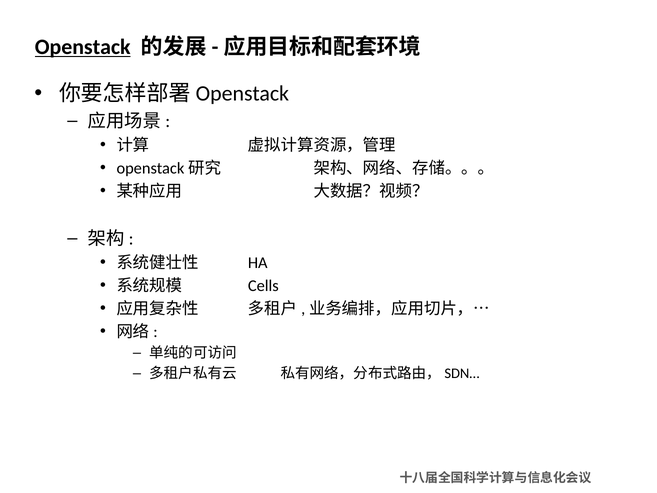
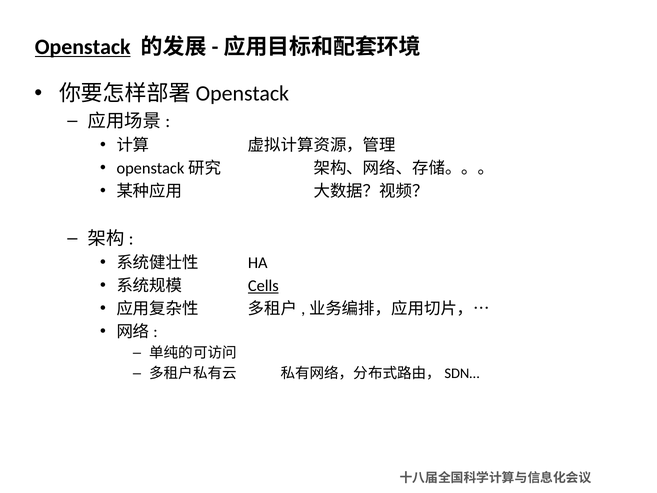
Cells underline: none -> present
